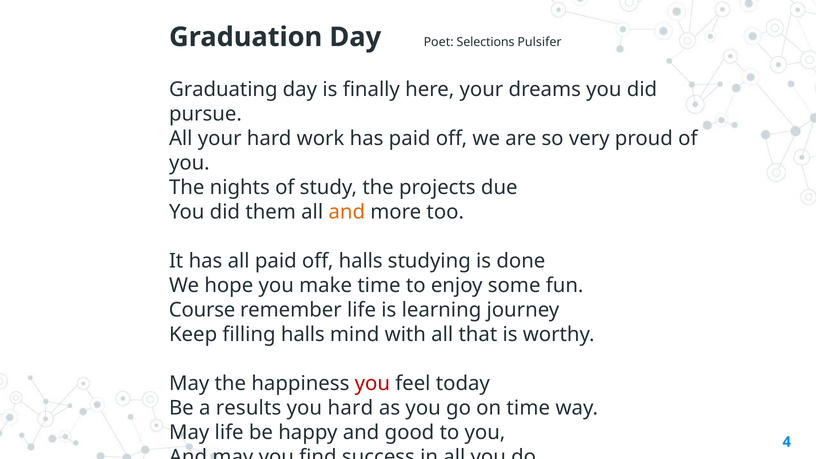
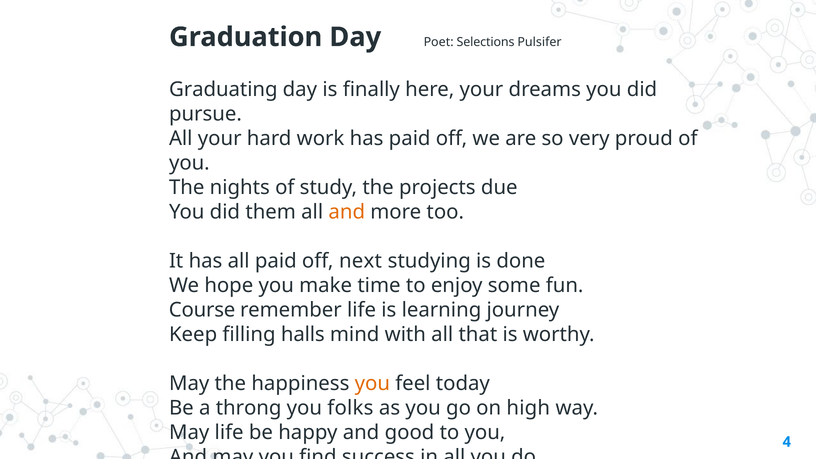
off halls: halls -> next
you at (372, 383) colour: red -> orange
results: results -> throng
you hard: hard -> folks
on time: time -> high
